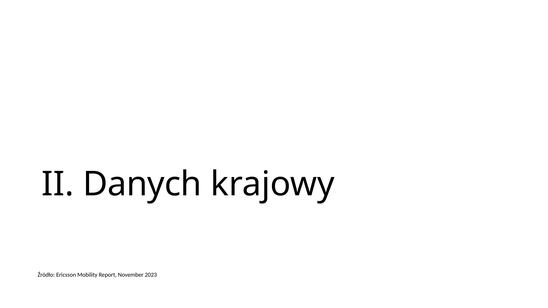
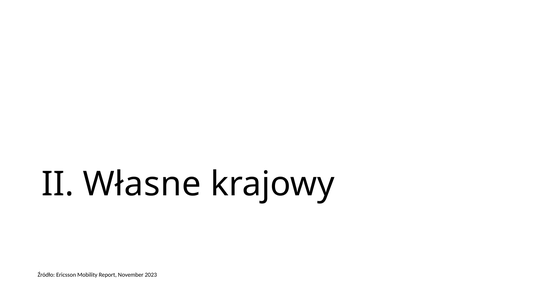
Danych: Danych -> Własne
